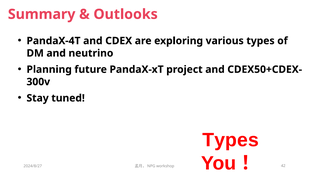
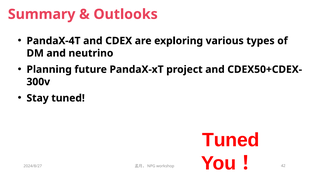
Types at (231, 140): Types -> Tuned
